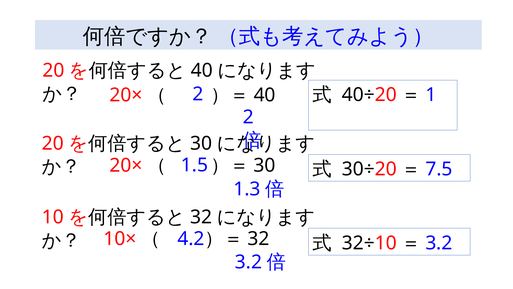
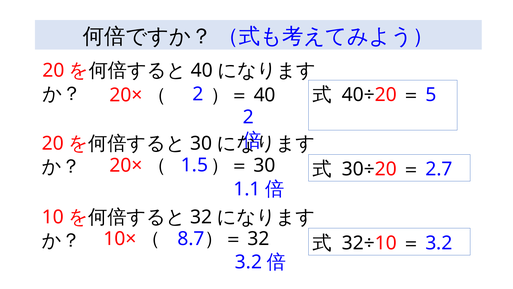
1: 1 -> 5
7.5: 7.5 -> 2.7
1.3: 1.3 -> 1.1
4.2: 4.2 -> 8.7
